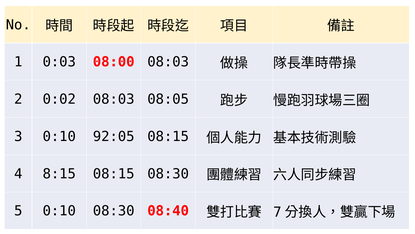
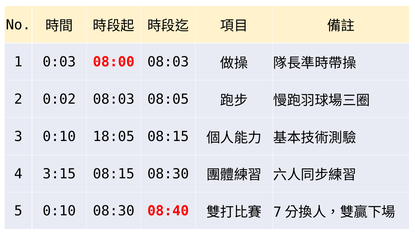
92:05: 92:05 -> 18:05
8:15: 8:15 -> 3:15
